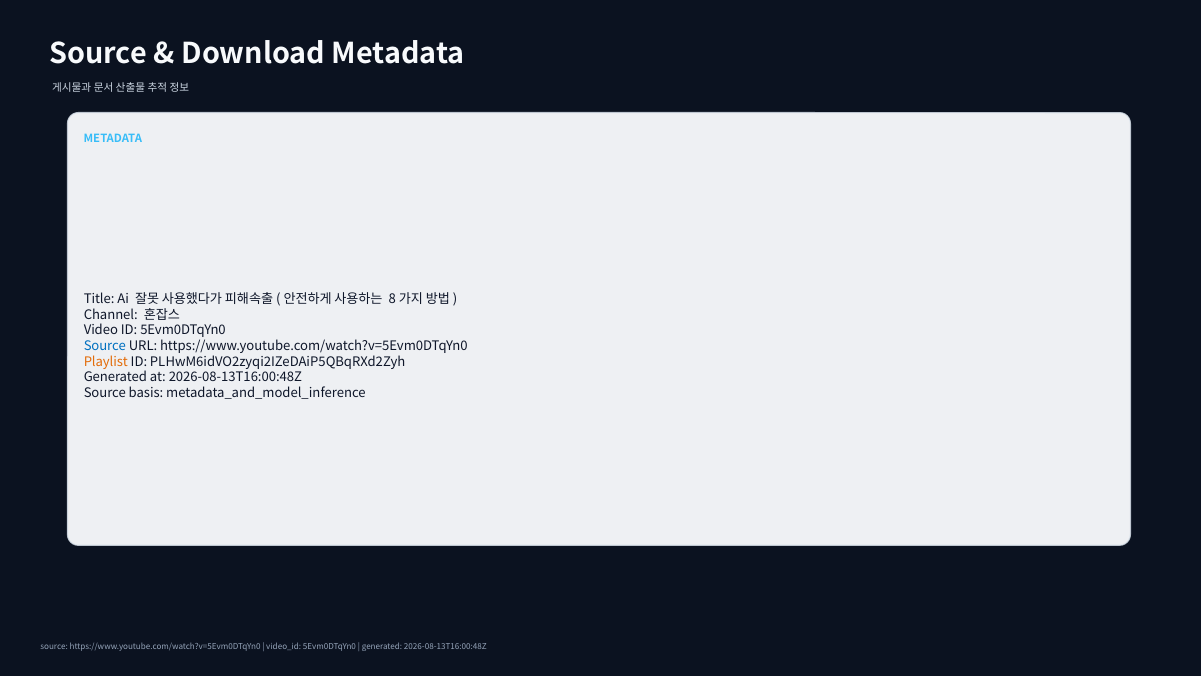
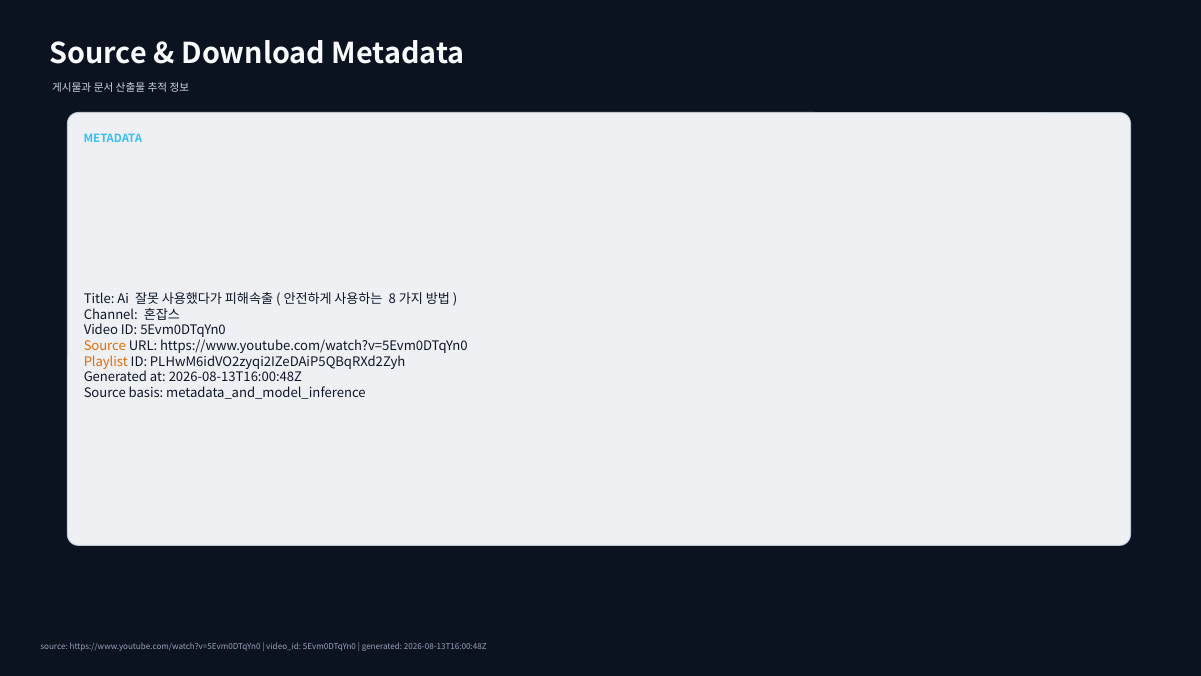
Source at (105, 346) colour: blue -> orange
